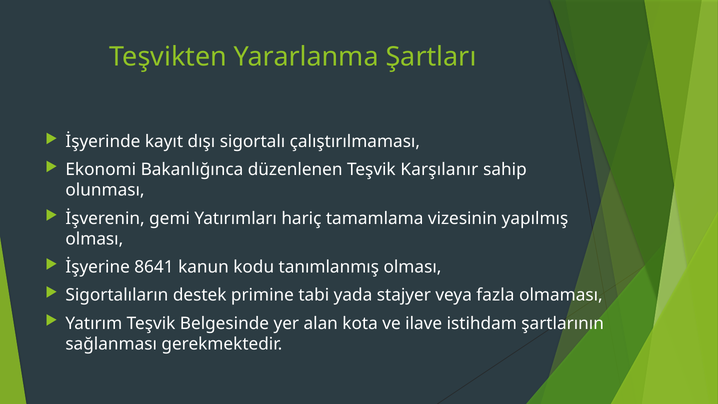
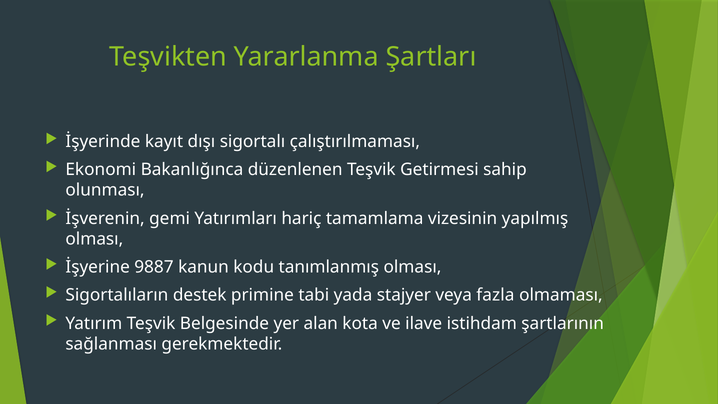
Karşılanır: Karşılanır -> Getirmesi
8641: 8641 -> 9887
